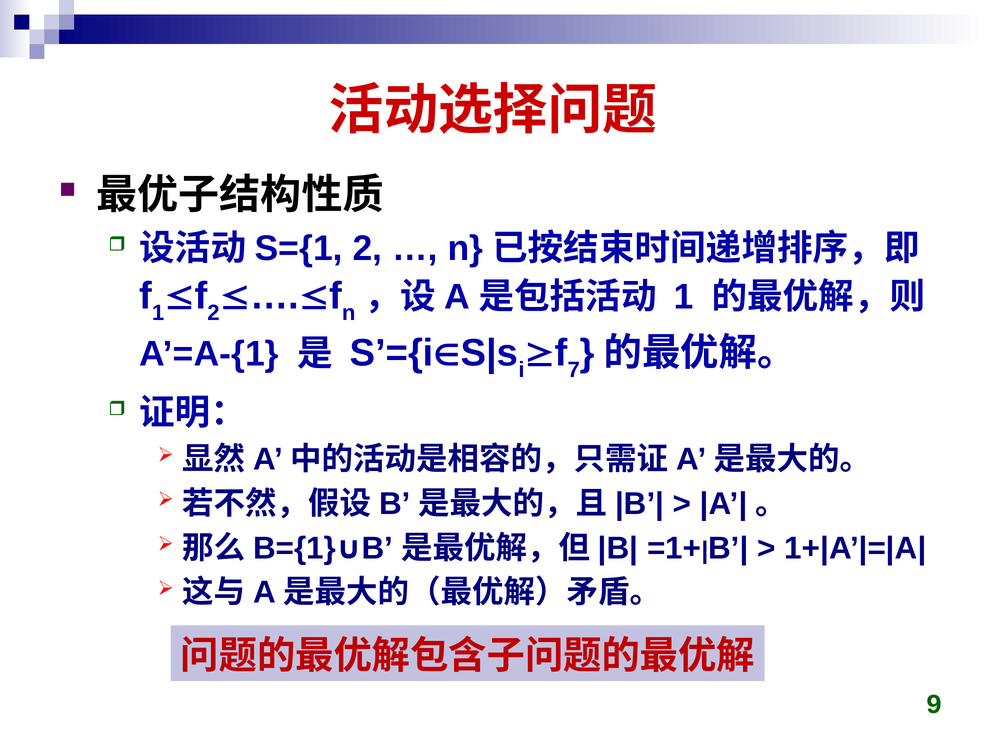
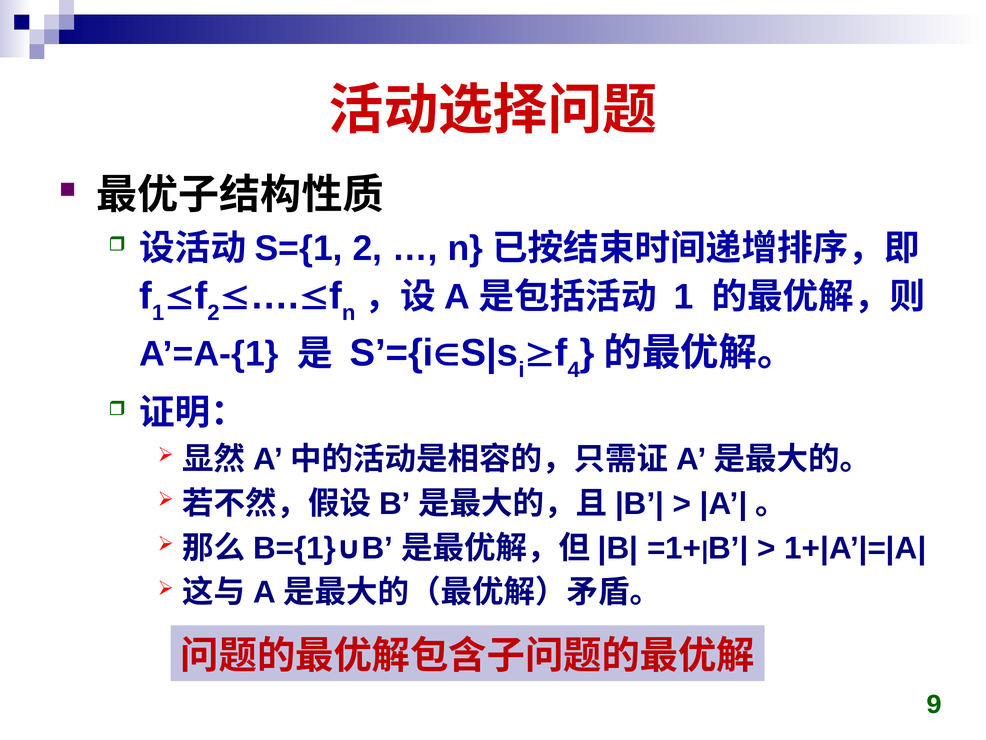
7: 7 -> 4
